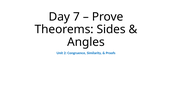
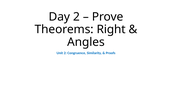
Day 7: 7 -> 2
Sides: Sides -> Right
